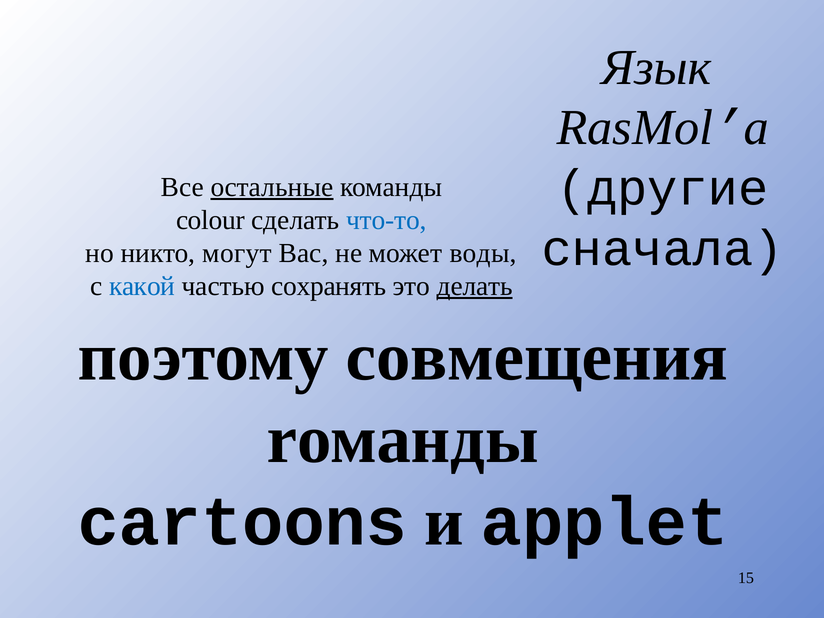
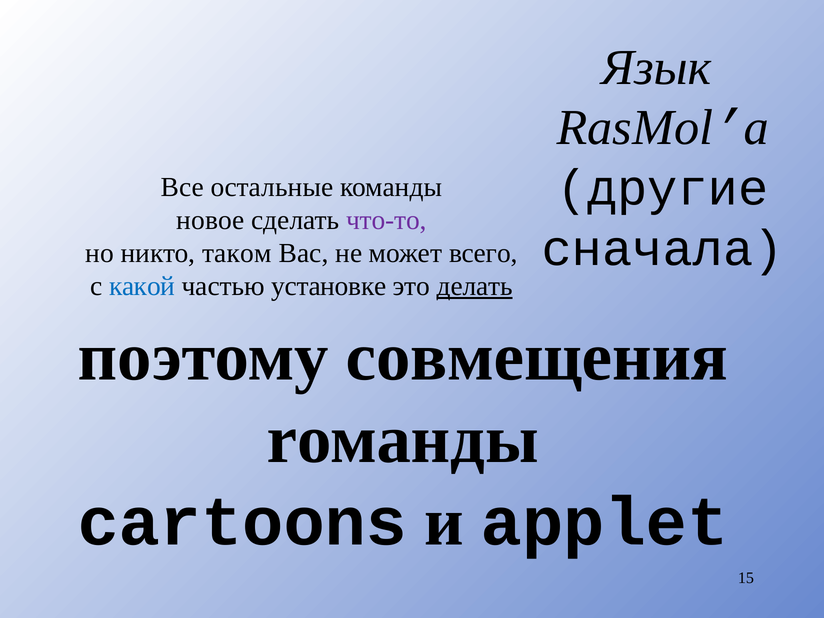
остальные underline: present -> none
colour: colour -> новое
что-то colour: blue -> purple
могут: могут -> таком
воды: воды -> всего
сохранять: сохранять -> установке
